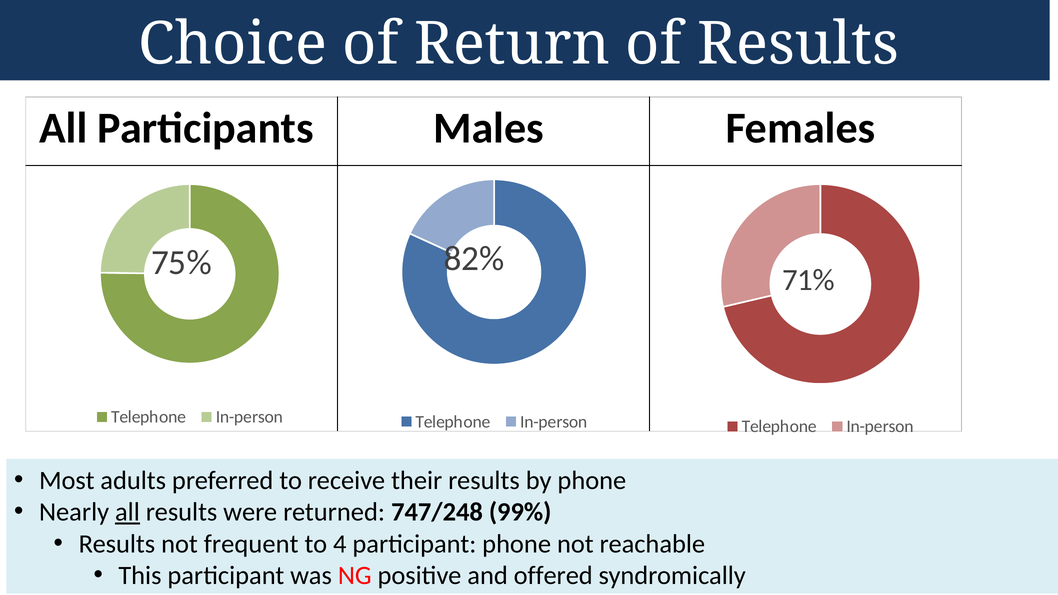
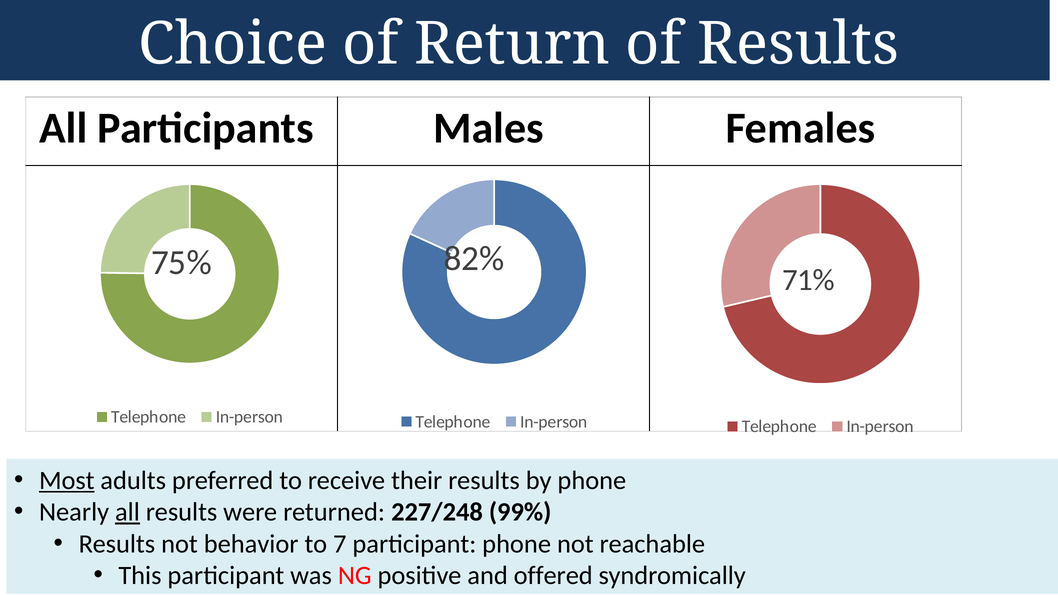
Most underline: none -> present
747/248: 747/248 -> 227/248
frequent: frequent -> behavior
4: 4 -> 7
